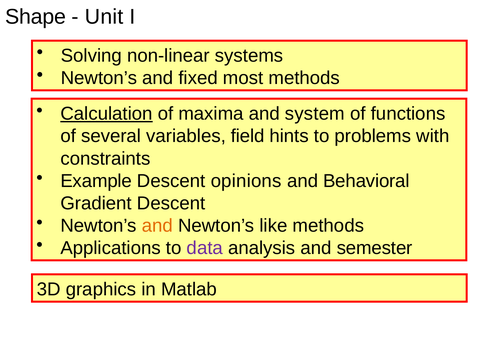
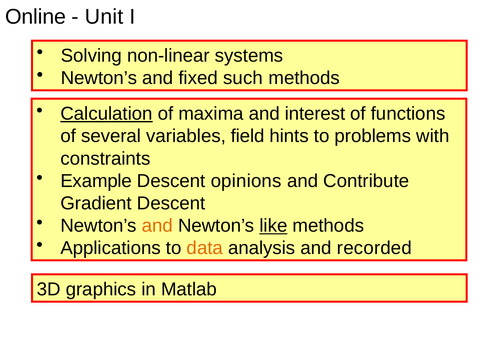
Shape: Shape -> Online
most: most -> such
system: system -> interest
Behavioral: Behavioral -> Contribute
like underline: none -> present
data colour: purple -> orange
semester: semester -> recorded
